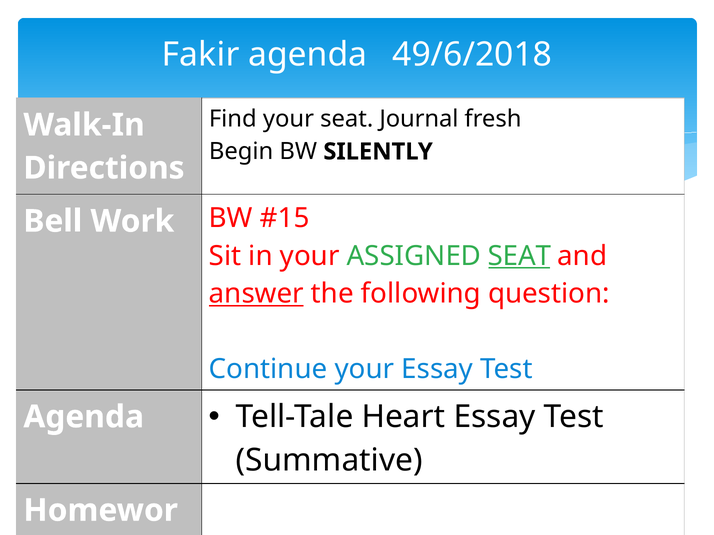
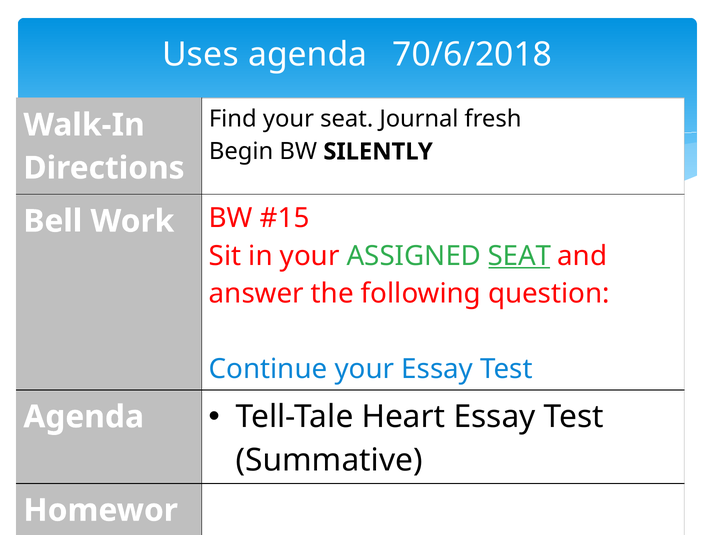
Fakir: Fakir -> Uses
49/6/2018: 49/6/2018 -> 70/6/2018
answer underline: present -> none
